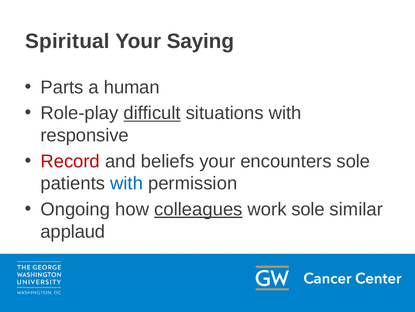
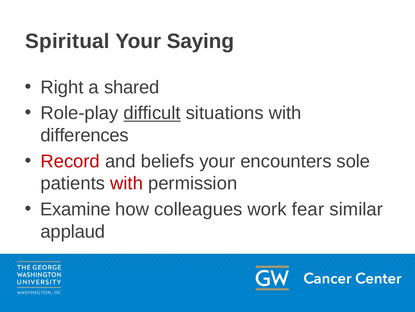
Parts: Parts -> Right
human: human -> shared
responsive: responsive -> differences
with at (127, 183) colour: blue -> red
Ongoing: Ongoing -> Examine
colleagues underline: present -> none
work sole: sole -> fear
